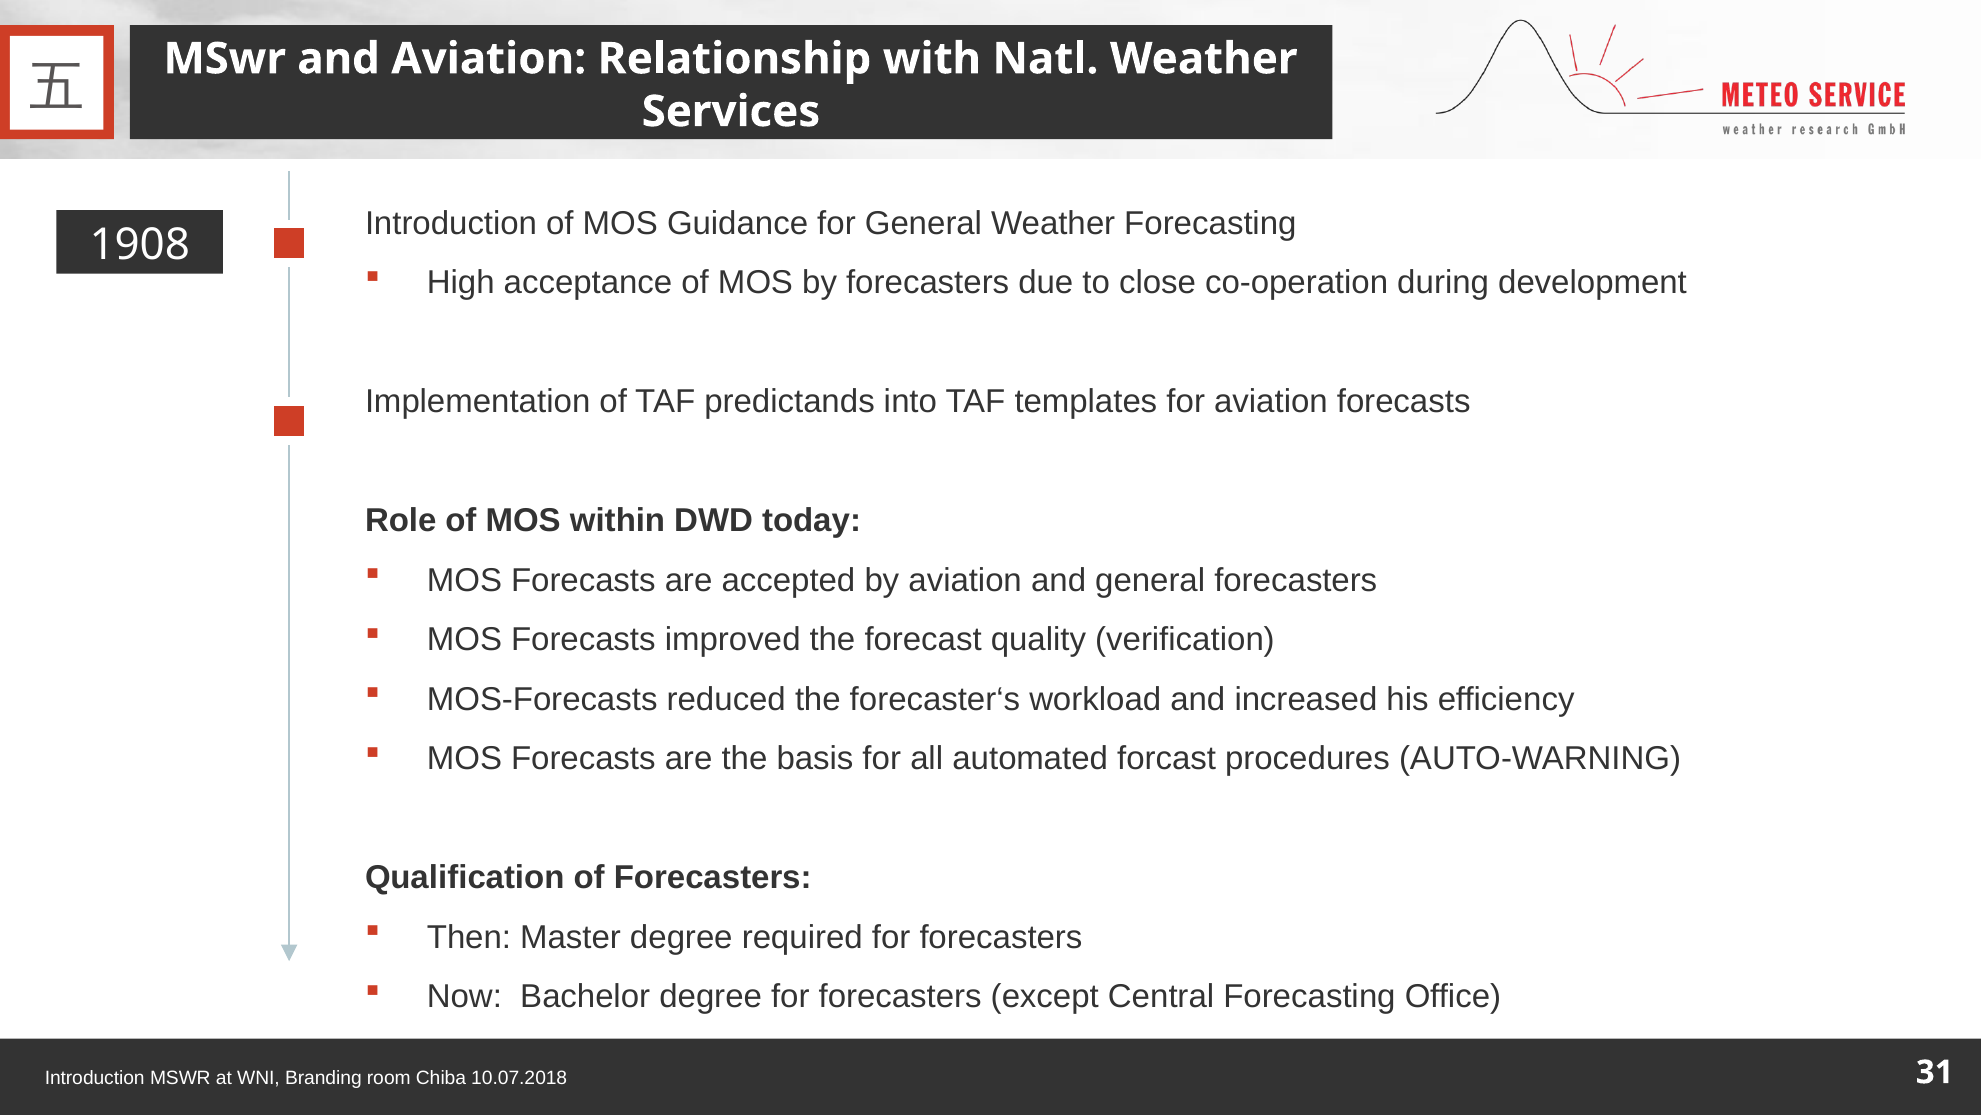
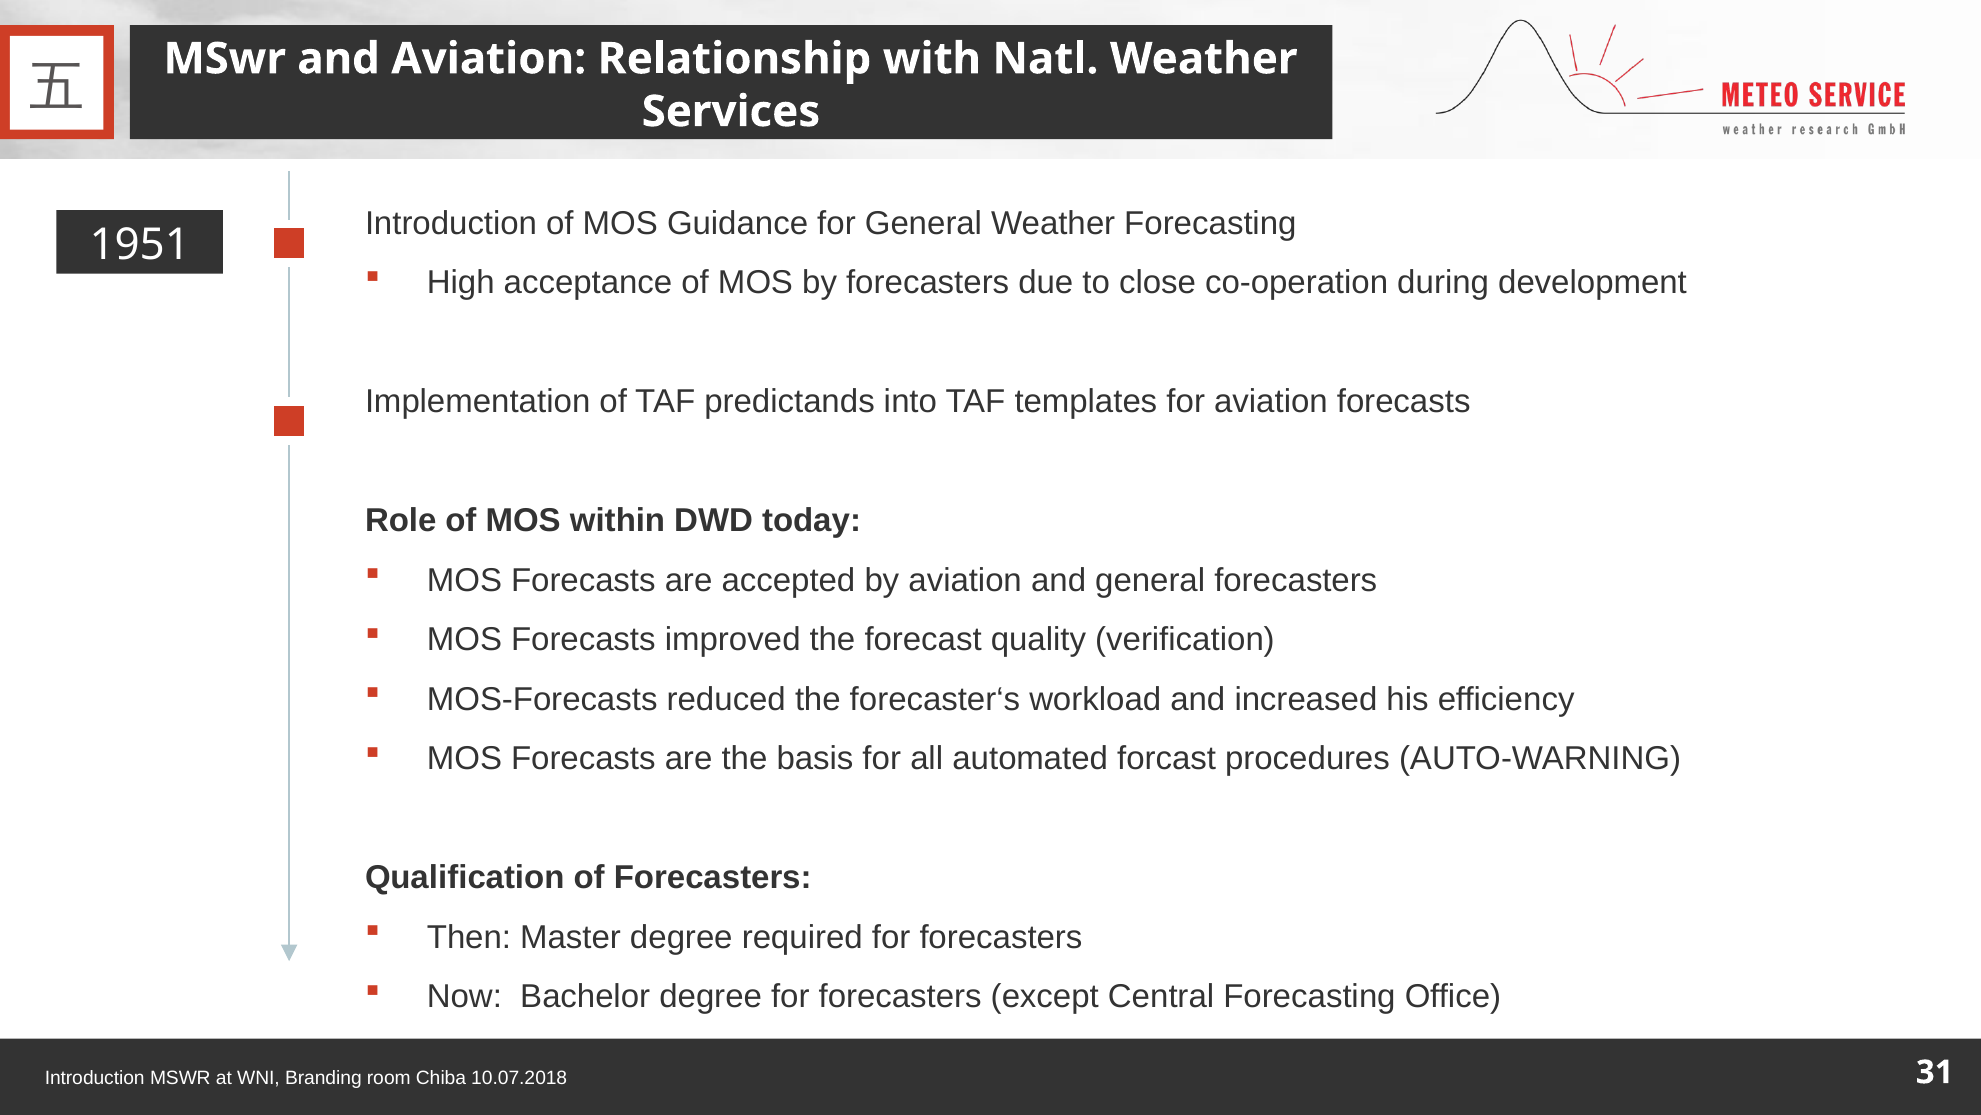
1908: 1908 -> 1951
